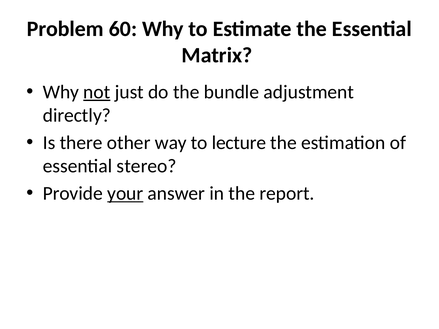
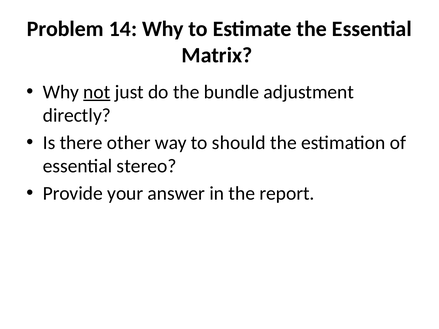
60: 60 -> 14
lecture: lecture -> should
your underline: present -> none
